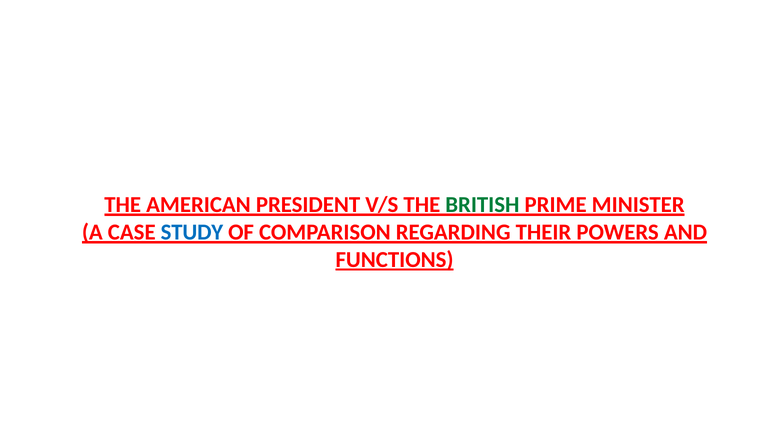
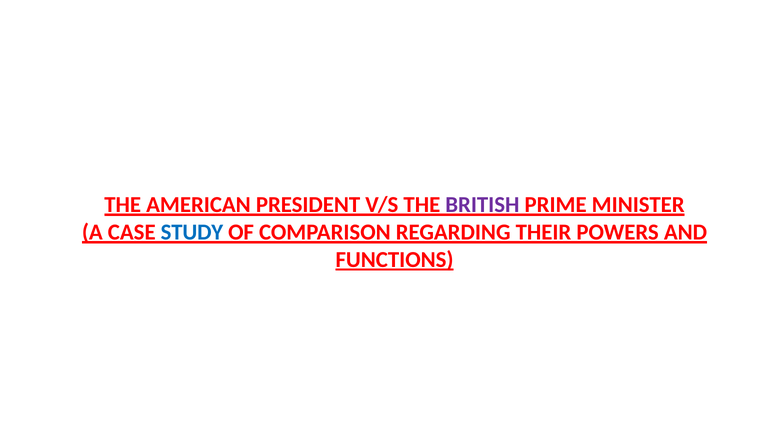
BRITISH colour: green -> purple
